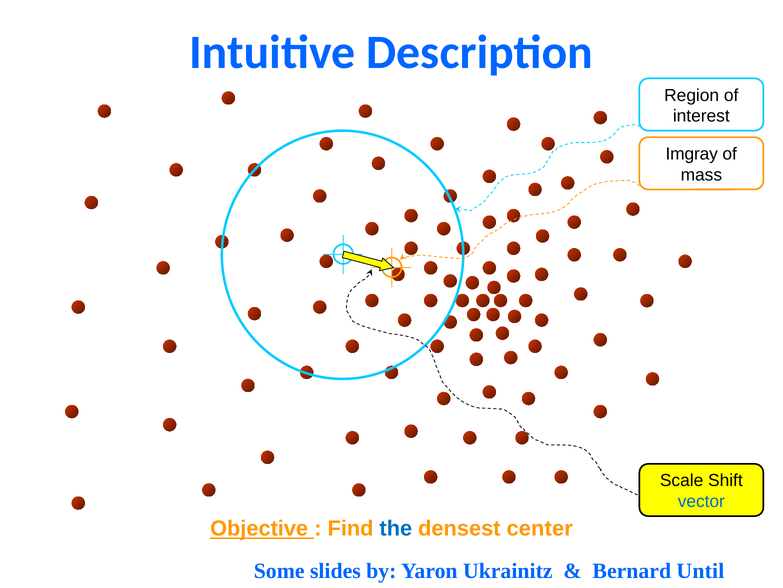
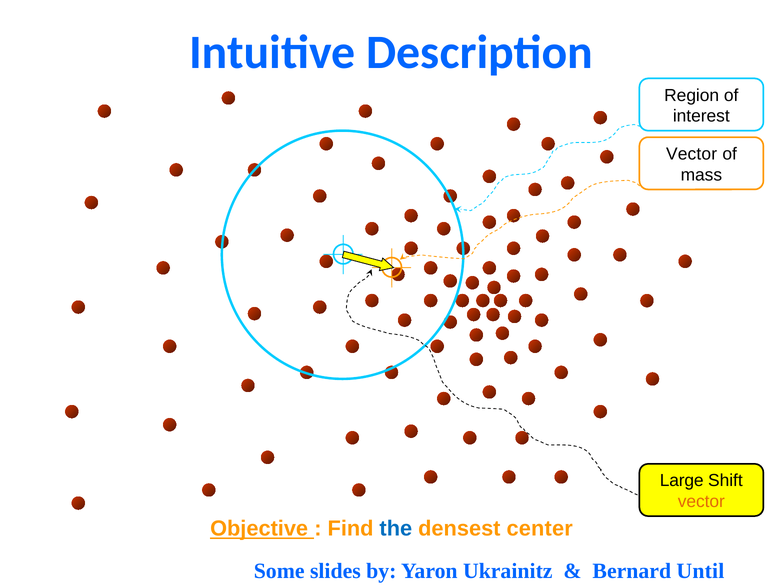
Imgray at (692, 154): Imgray -> Vector
Scale: Scale -> Large
vector at (701, 501) colour: blue -> orange
